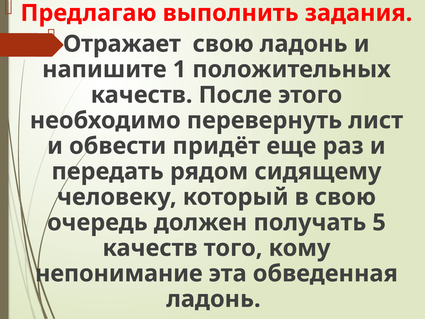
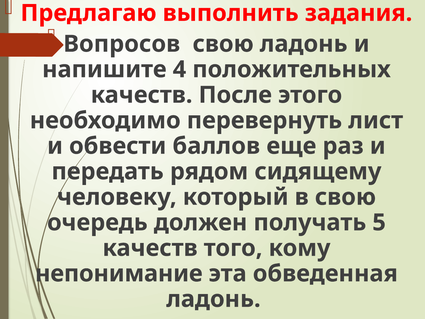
Отражает: Отражает -> Вопросов
1: 1 -> 4
придёт: придёт -> баллов
